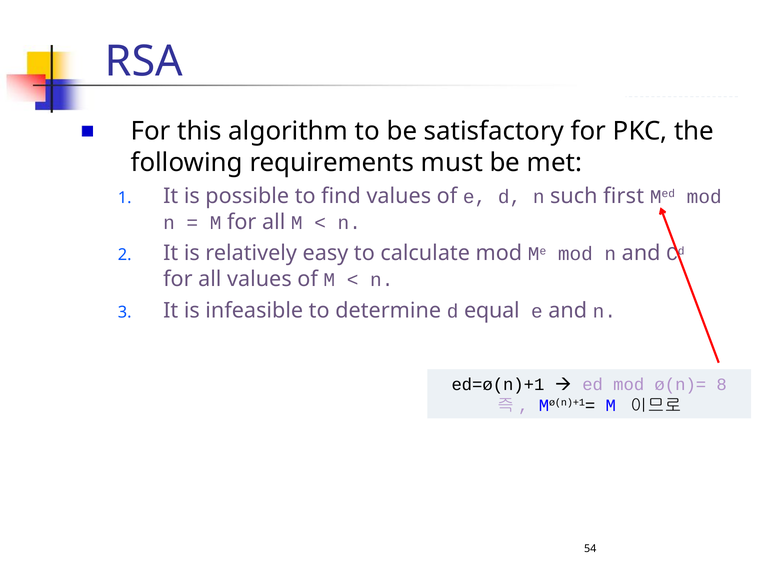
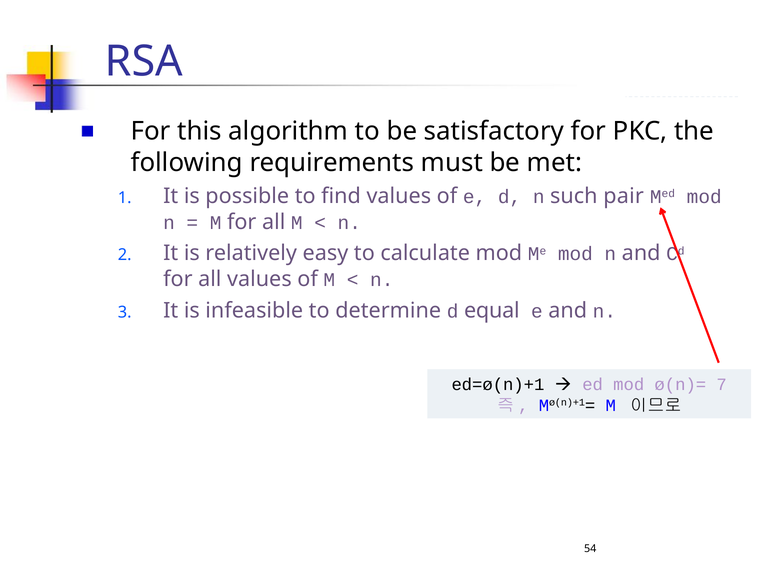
first: first -> pair
8: 8 -> 7
